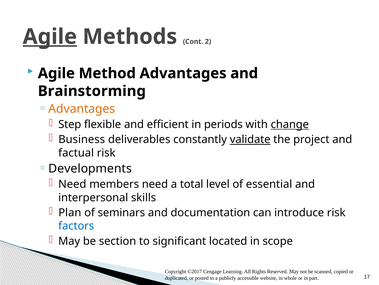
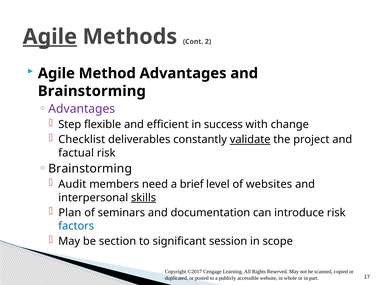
Advantages at (82, 108) colour: orange -> purple
periods: periods -> success
change underline: present -> none
Business: Business -> Checklist
Developments at (90, 168): Developments -> Brainstorming
Need at (72, 184): Need -> Audit
total: total -> brief
essential: essential -> websites
skills underline: none -> present
located: located -> session
